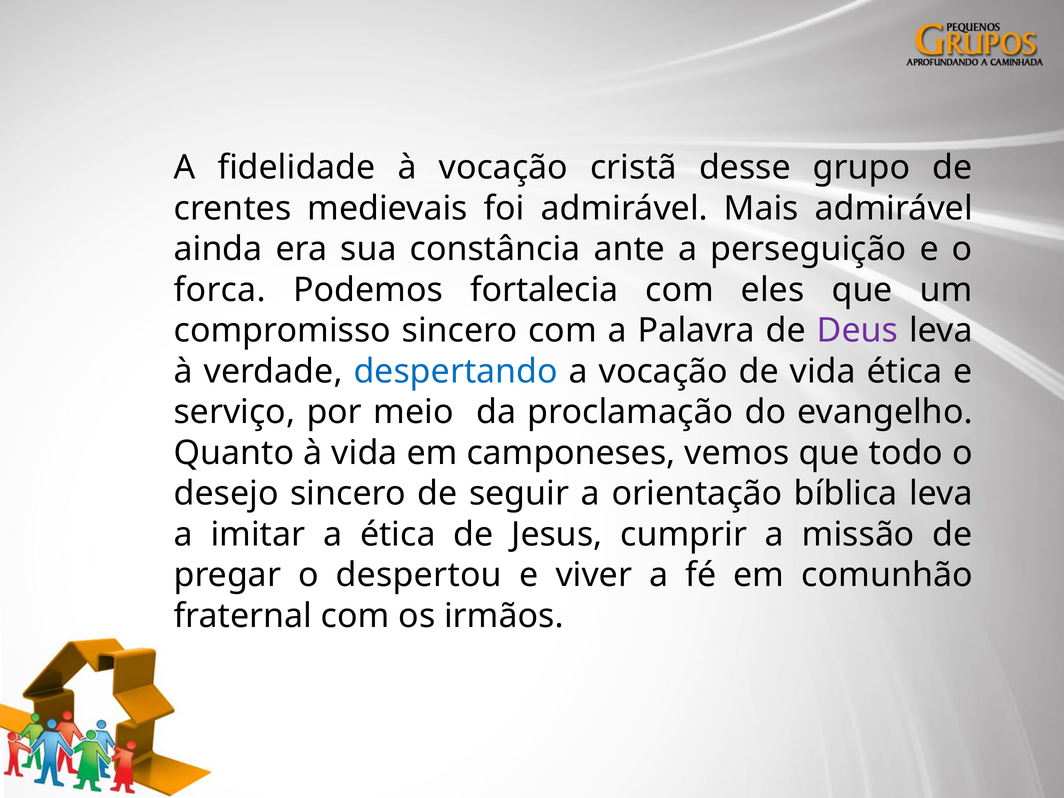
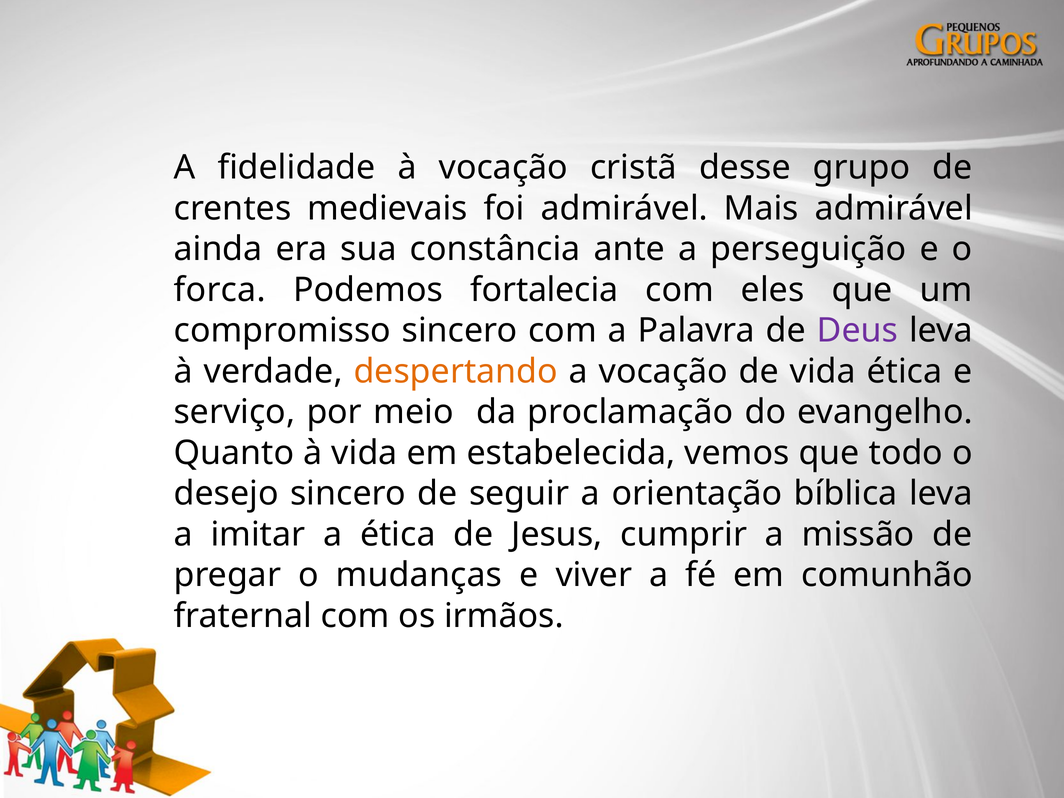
despertando colour: blue -> orange
camponeses: camponeses -> estabelecida
despertou: despertou -> mudanças
